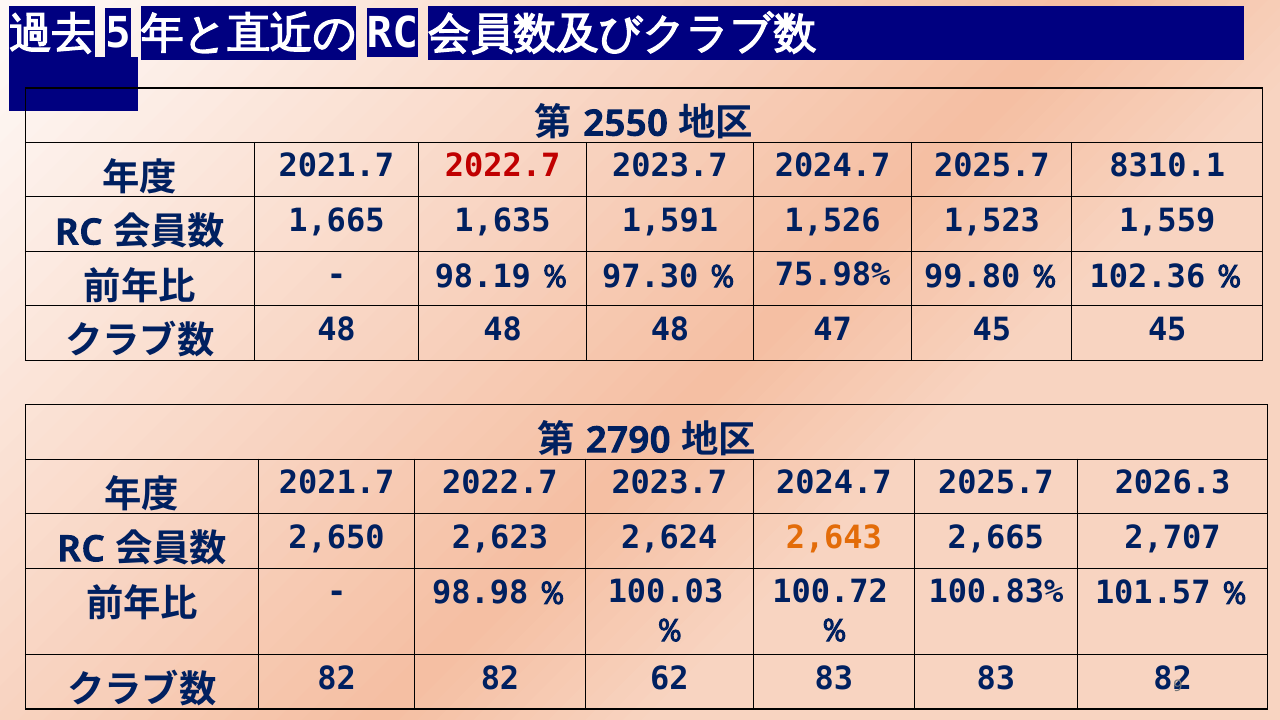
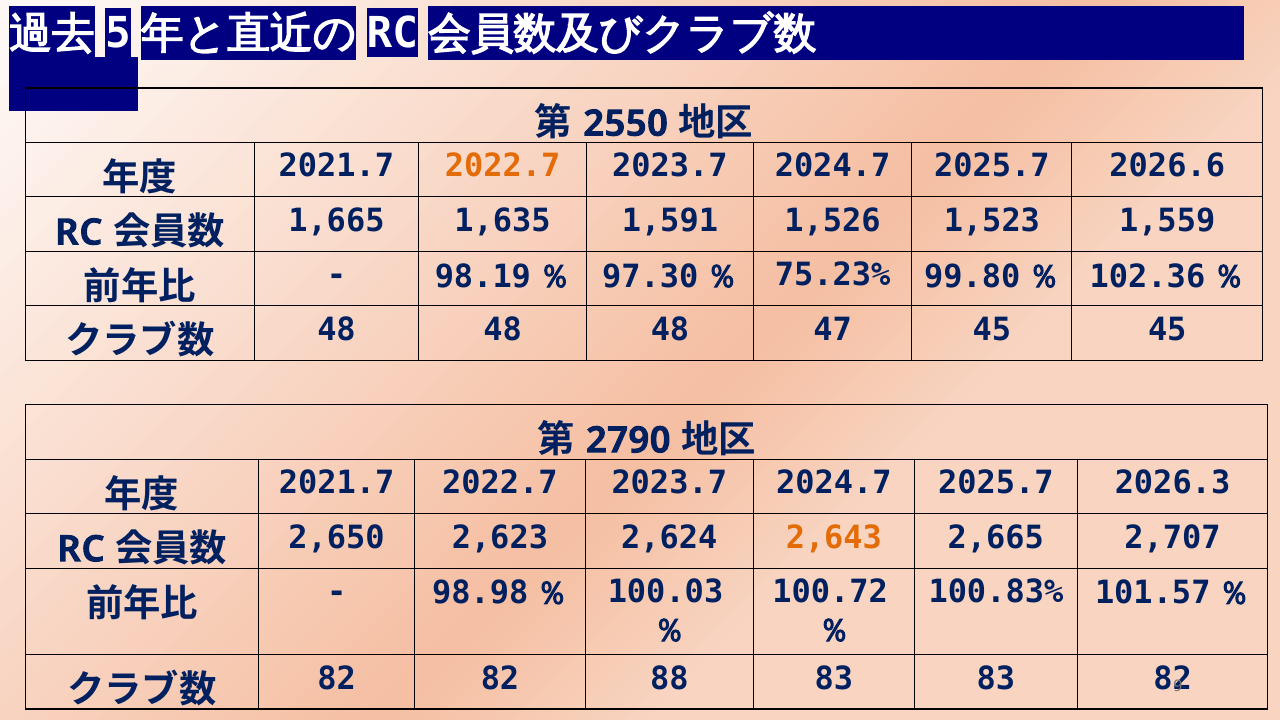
2022.7 at (503, 166) colour: red -> orange
8310.1: 8310.1 -> 2026.6
75.98%: 75.98% -> 75.23%
62: 62 -> 88
